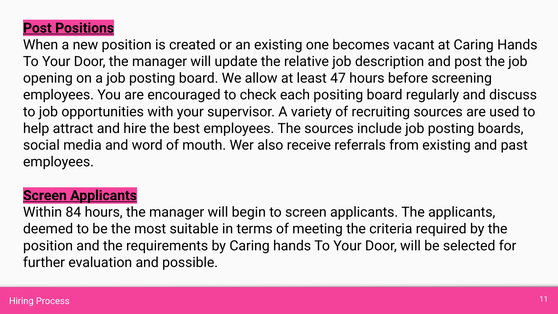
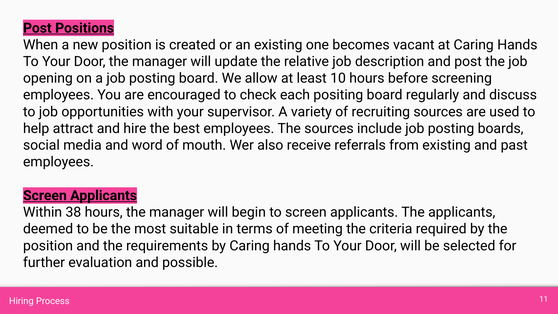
47: 47 -> 10
84: 84 -> 38
